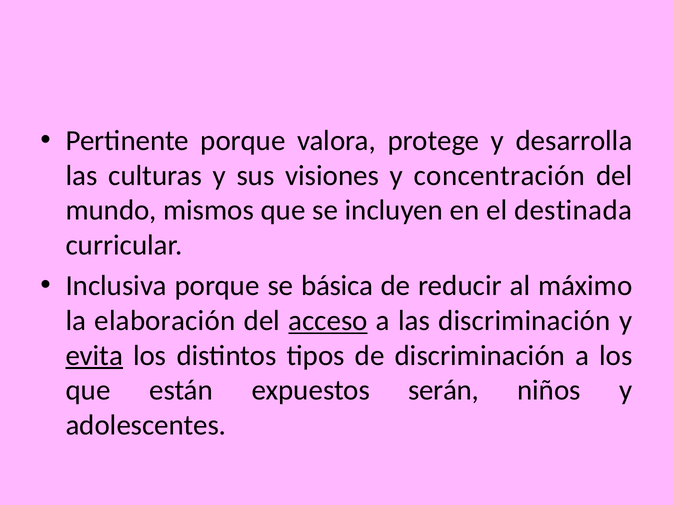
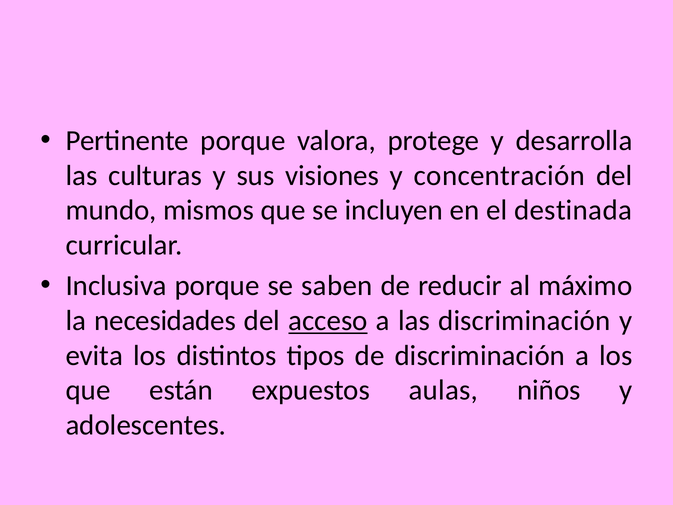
básica: básica -> saben
elaboración: elaboración -> necesidades
evita underline: present -> none
serán: serán -> aulas
